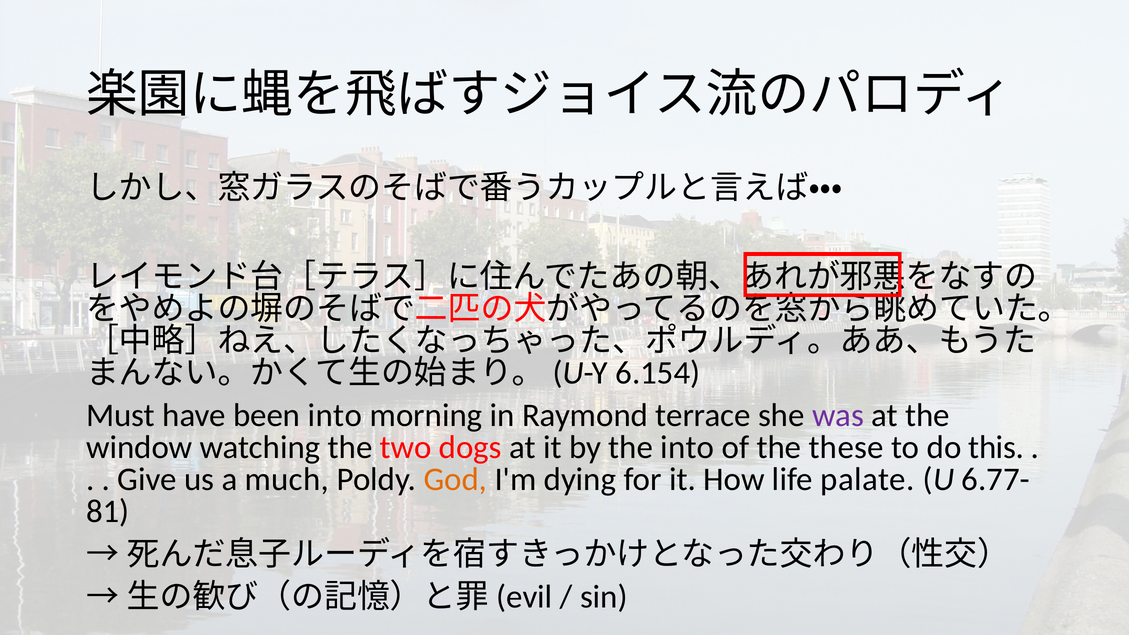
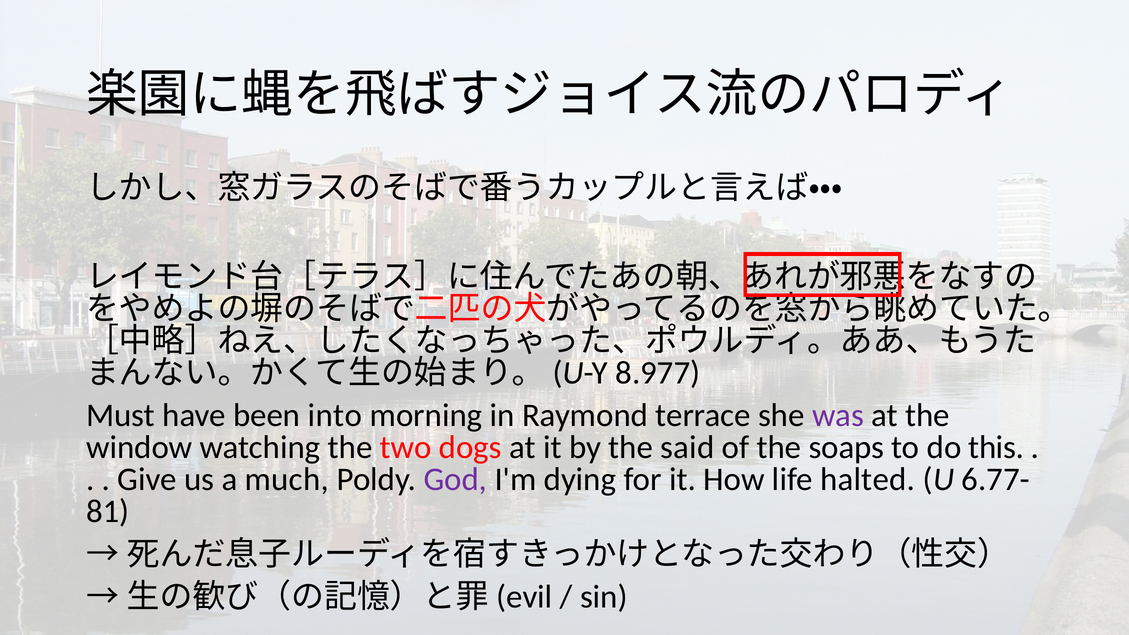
6.154: 6.154 -> 8.977
the into: into -> said
these: these -> soaps
God colour: orange -> purple
palate: palate -> halted
